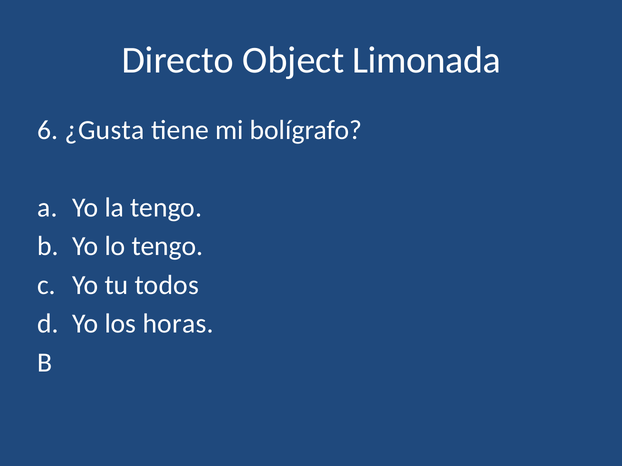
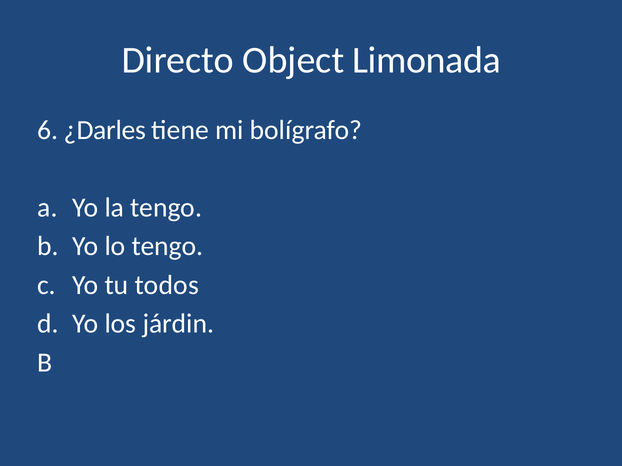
¿Gusta: ¿Gusta -> ¿Darles
horas: horas -> járdin
